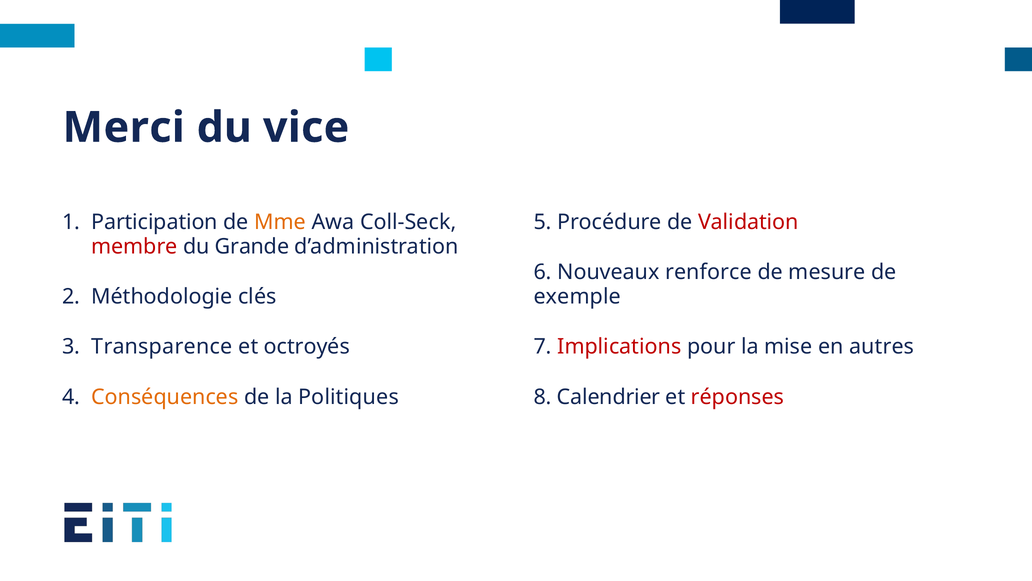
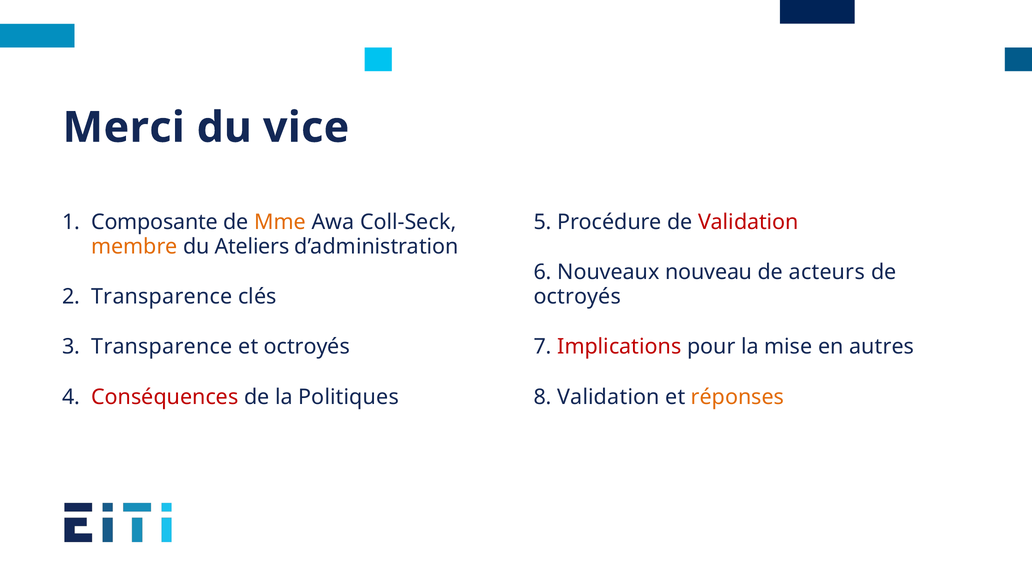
Participation: Participation -> Composante
membre colour: red -> orange
Grande: Grande -> Ateliers
renforce: renforce -> nouveau
mesure: mesure -> acteurs
Méthodologie at (162, 296): Méthodologie -> Transparence
exemple at (577, 296): exemple -> octroyés
Conséquences colour: orange -> red
8 Calendrier: Calendrier -> Validation
réponses colour: red -> orange
